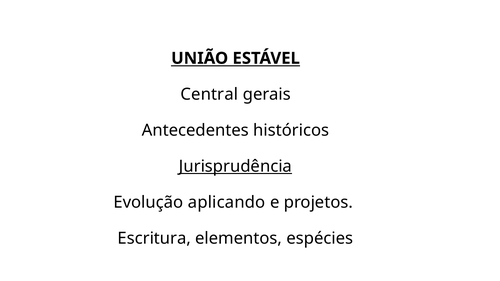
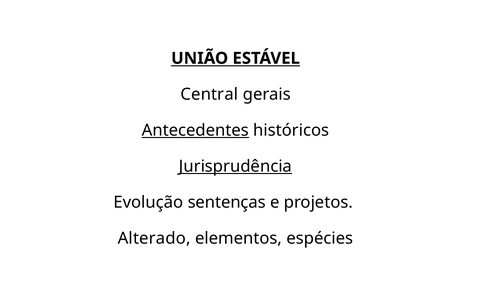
Antecedentes underline: none -> present
aplicando: aplicando -> sentenças
Escritura: Escritura -> Alterado
